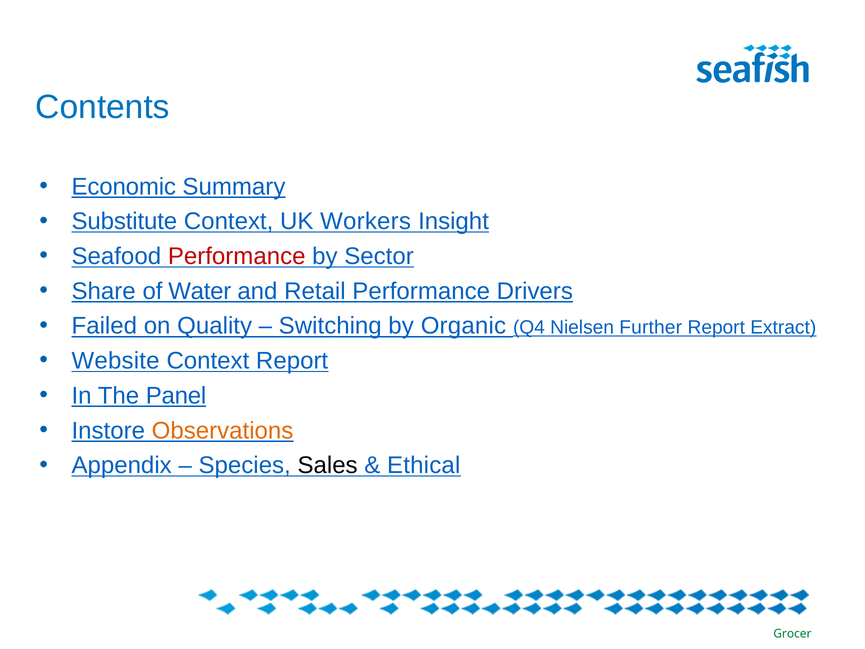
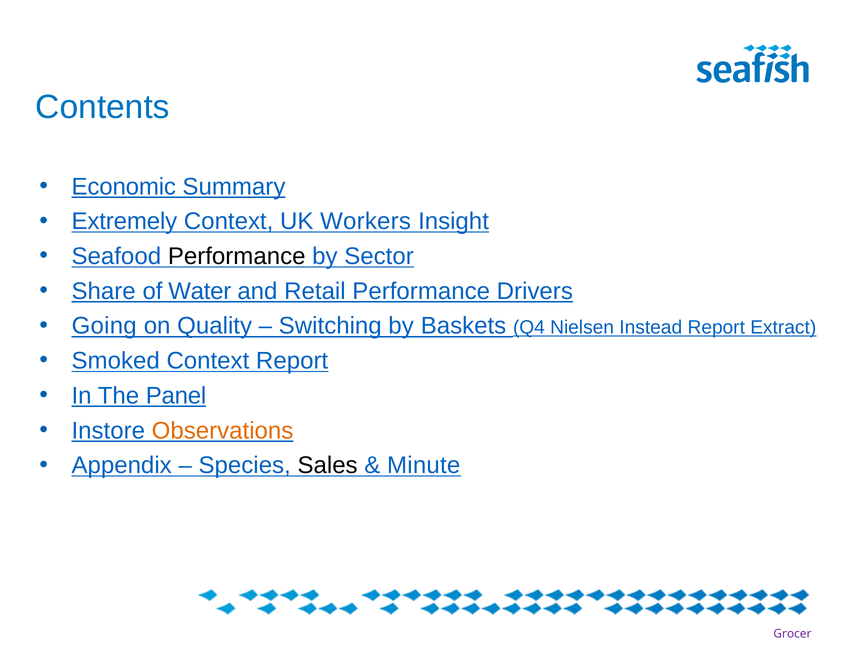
Substitute: Substitute -> Extremely
Performance at (237, 256) colour: red -> black
Failed: Failed -> Going
Organic: Organic -> Baskets
Further: Further -> Instead
Website: Website -> Smoked
Ethical: Ethical -> Minute
Grocer colour: green -> purple
